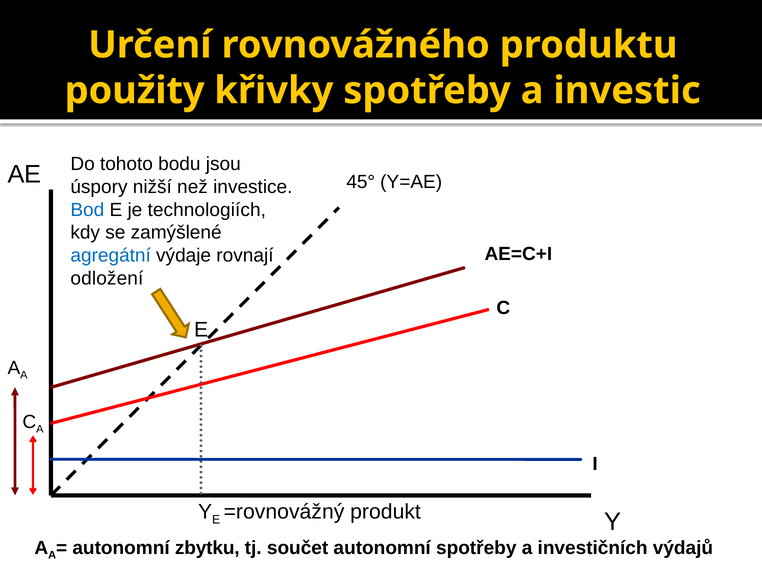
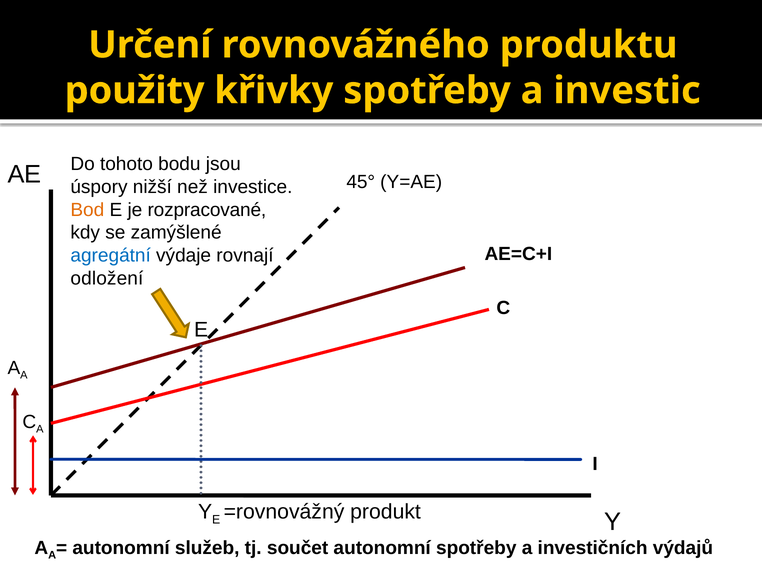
Bod colour: blue -> orange
technologiích: technologiích -> rozpracované
zbytku: zbytku -> služeb
